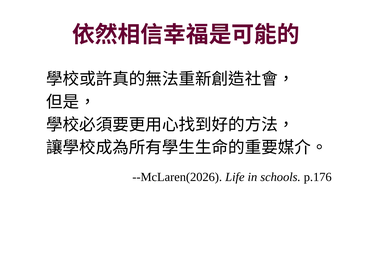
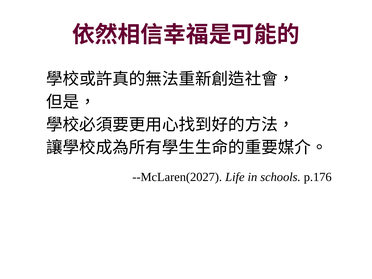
--McLaren(2026: --McLaren(2026 -> --McLaren(2027
